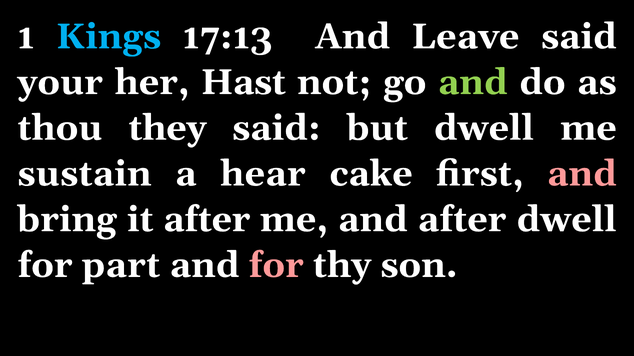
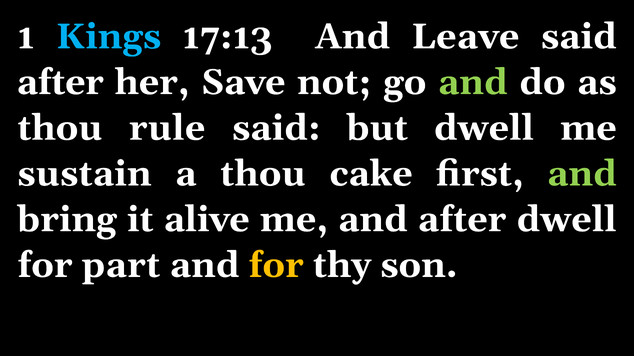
your at (60, 82): your -> after
Hast: Hast -> Save
they: they -> rule
a hear: hear -> thou
and at (582, 174) colour: pink -> light green
it after: after -> alive
for at (276, 266) colour: pink -> yellow
